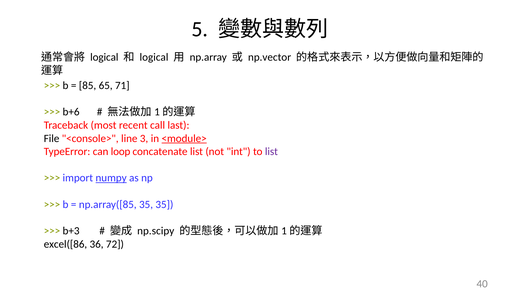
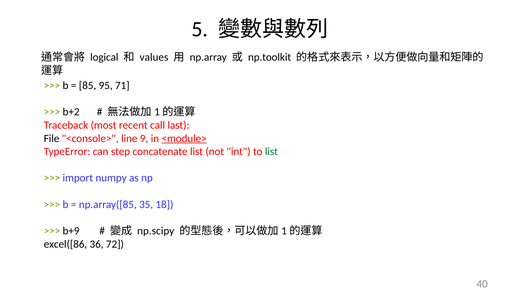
logical at (154, 57): logical -> values
np.vector: np.vector -> np.toolkit
65: 65 -> 95
b+6: b+6 -> b+2
3: 3 -> 9
loop: loop -> step
list at (271, 152) colour: purple -> green
numpy underline: present -> none
35 35: 35 -> 18
b+3: b+3 -> b+9
